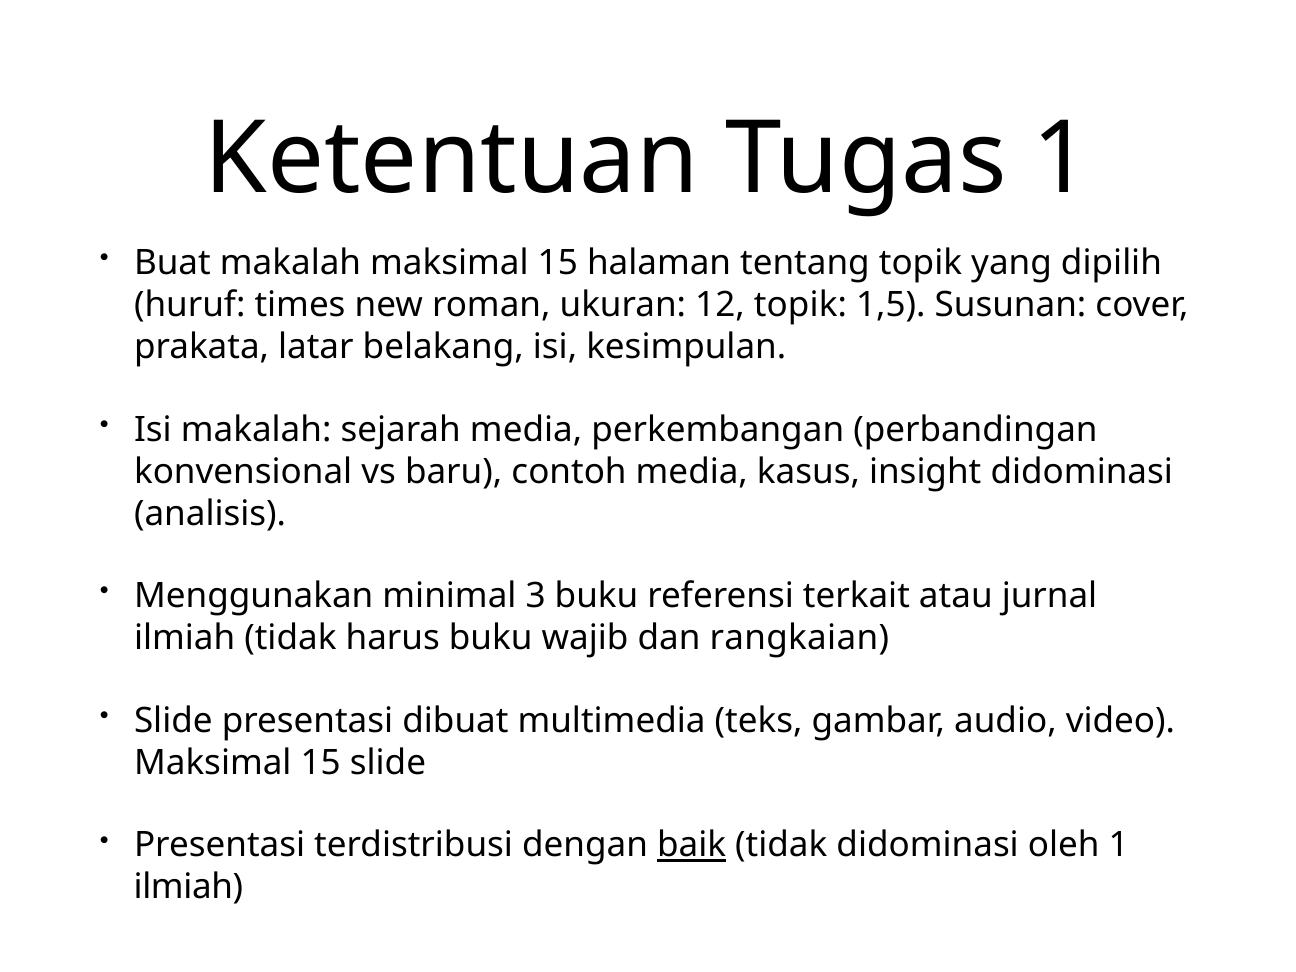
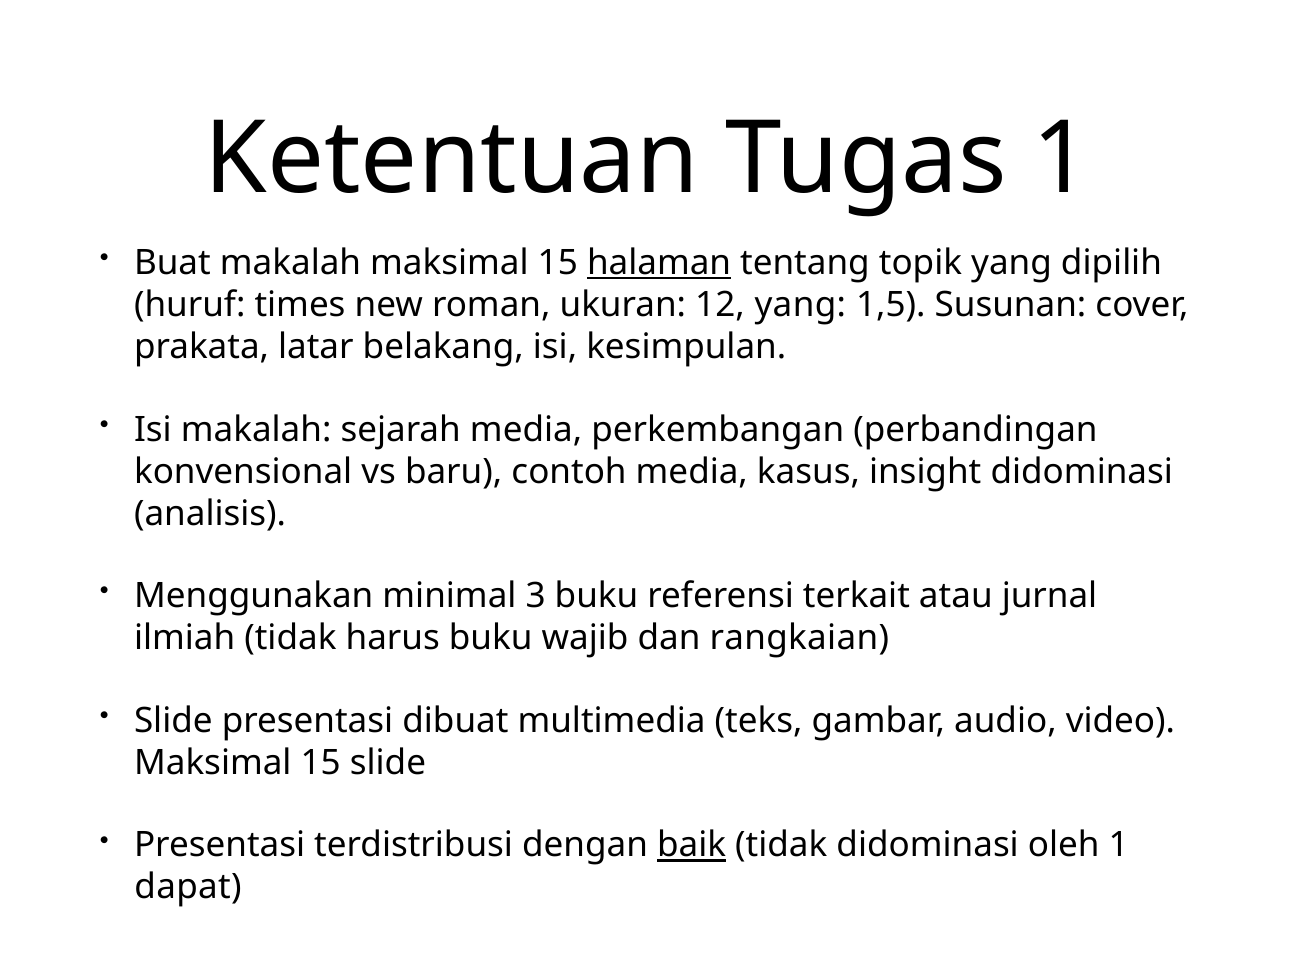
halaman underline: none -> present
12 topik: topik -> yang
ilmiah at (188, 887): ilmiah -> dapat
